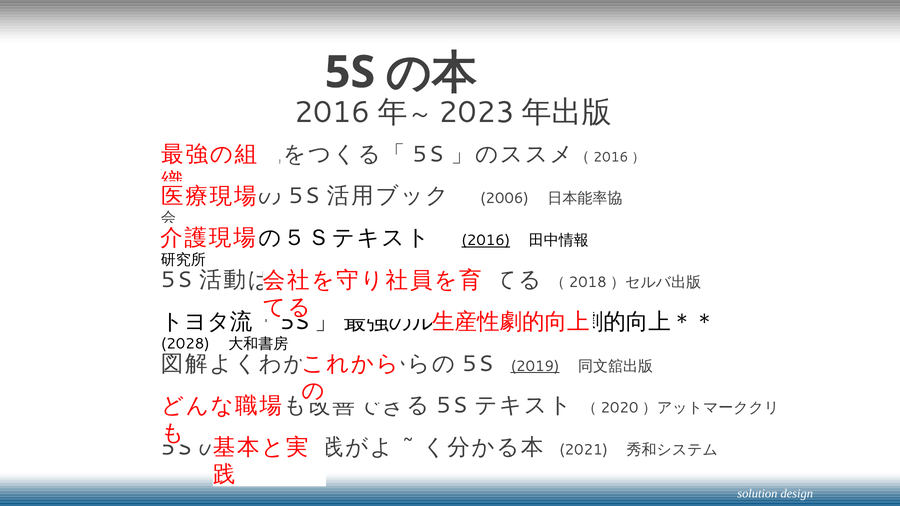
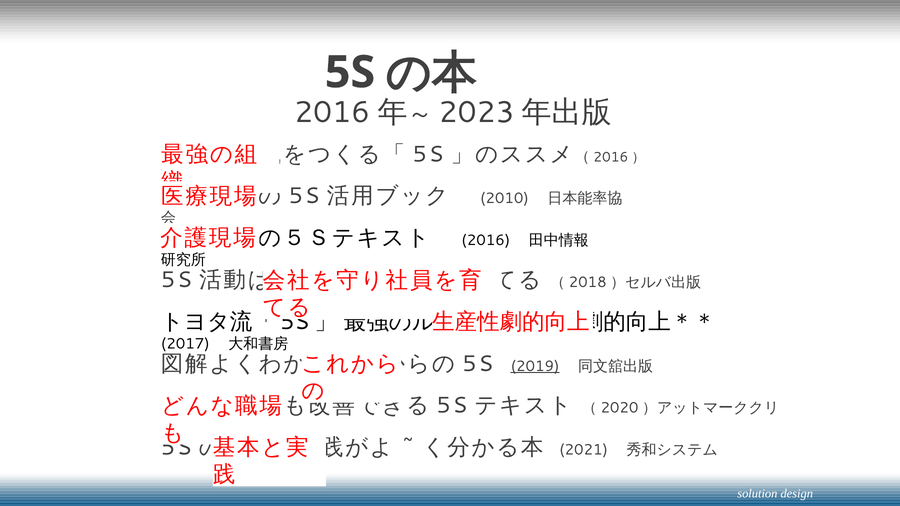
2006: 2006 -> 2010
2016 underline: present -> none
2028: 2028 -> 2017
